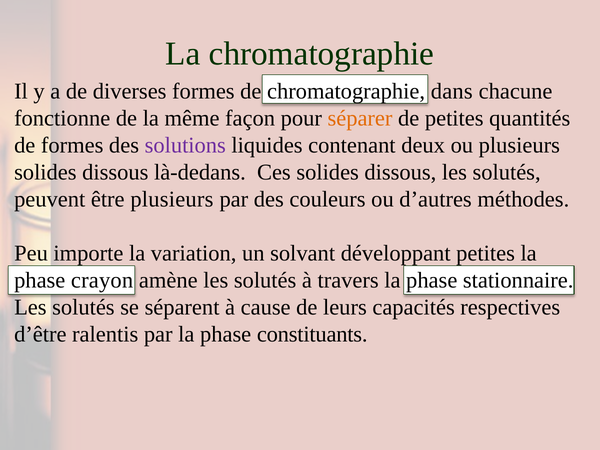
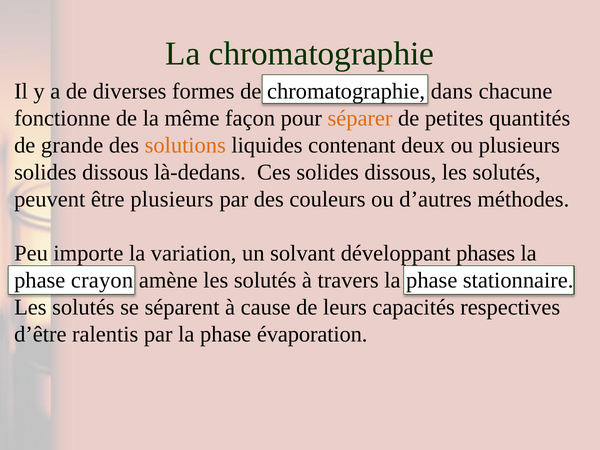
de formes: formes -> grande
solutions colour: purple -> orange
développant petites: petites -> phases
constituants: constituants -> évaporation
